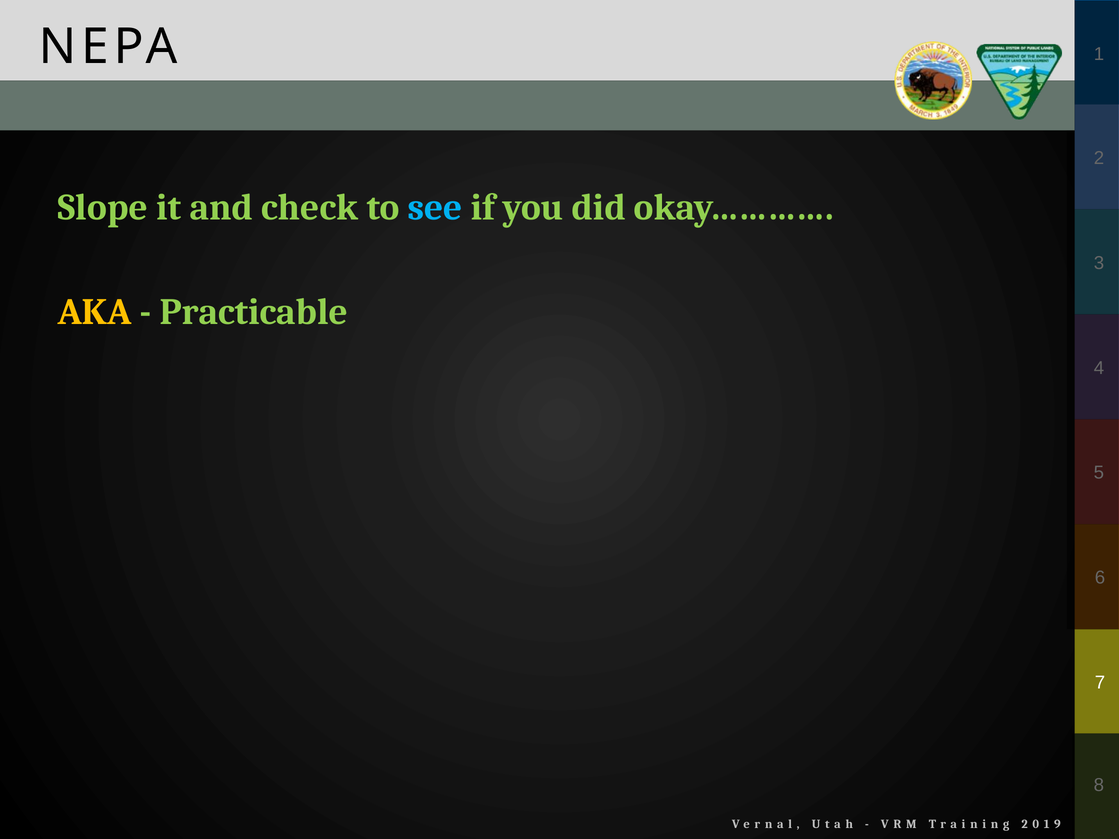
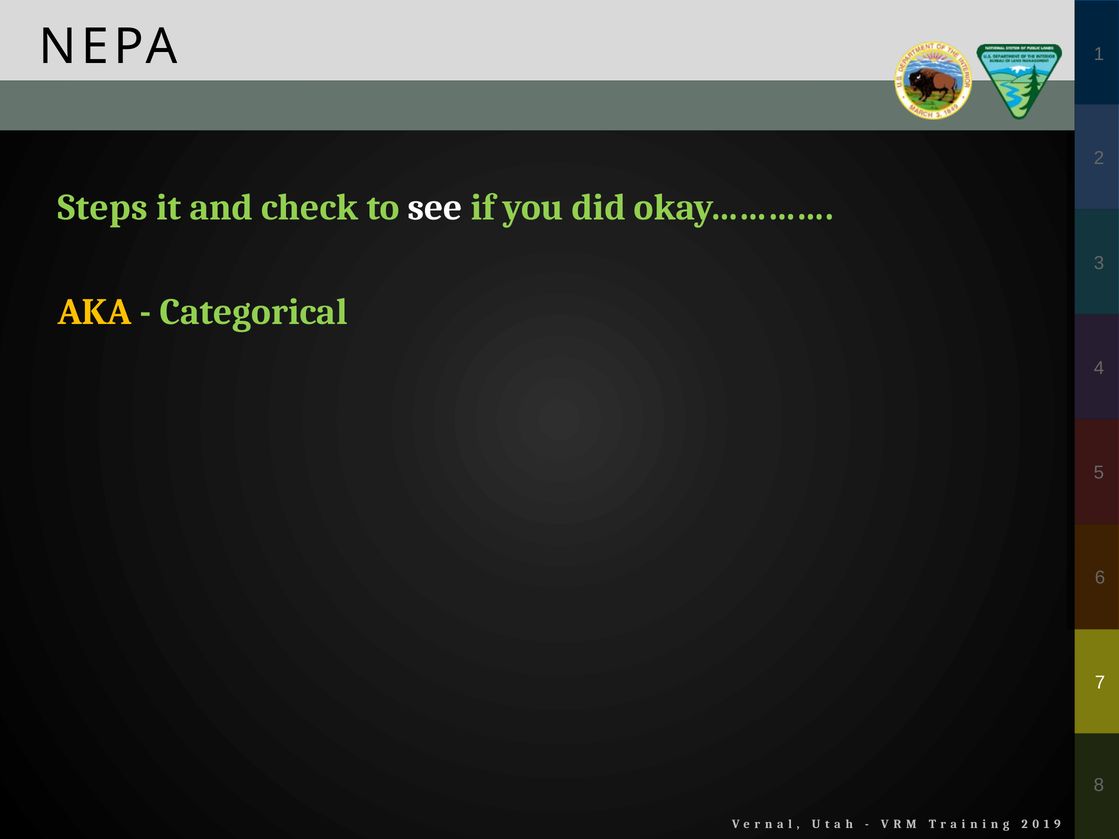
Slope: Slope -> Steps
see colour: light blue -> white
Practicable: Practicable -> Categorical
